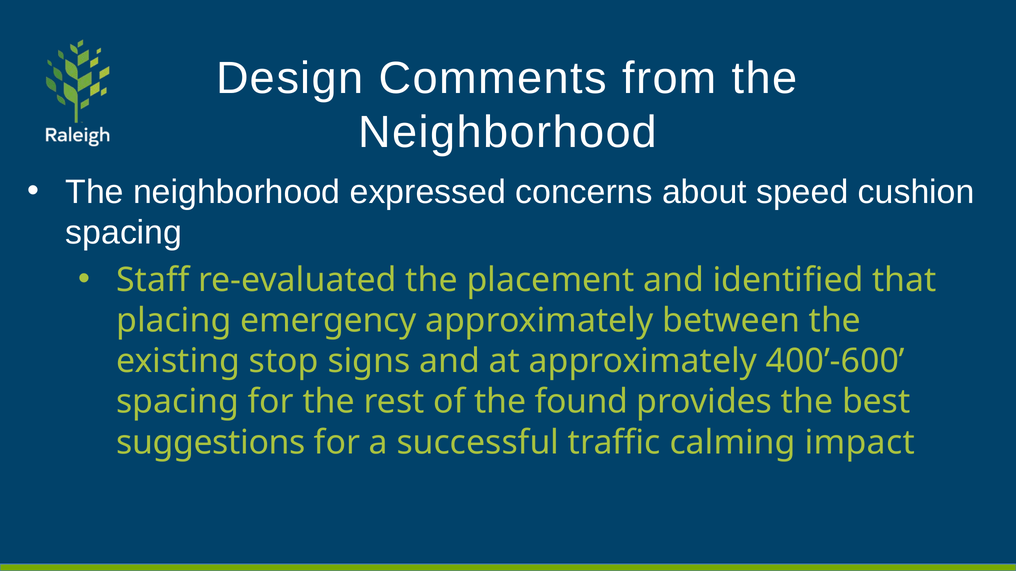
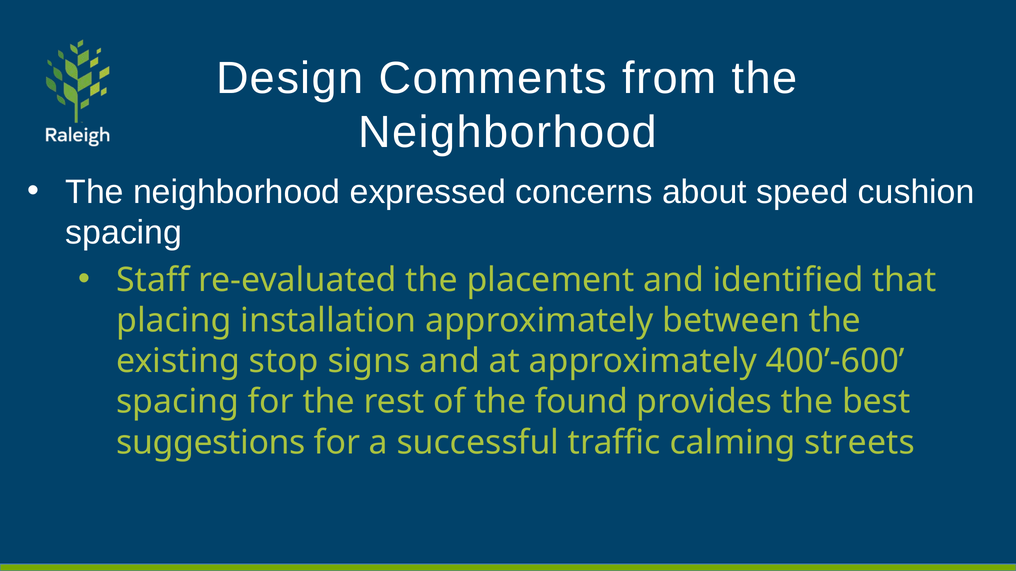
emergency: emergency -> installation
impact: impact -> streets
